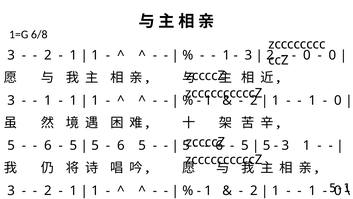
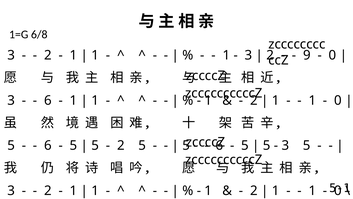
0 at (307, 55): 0 -> 9
1 at (48, 100): 1 -> 6
6 at (121, 145): 6 -> 2
3 1: 1 -> 5
